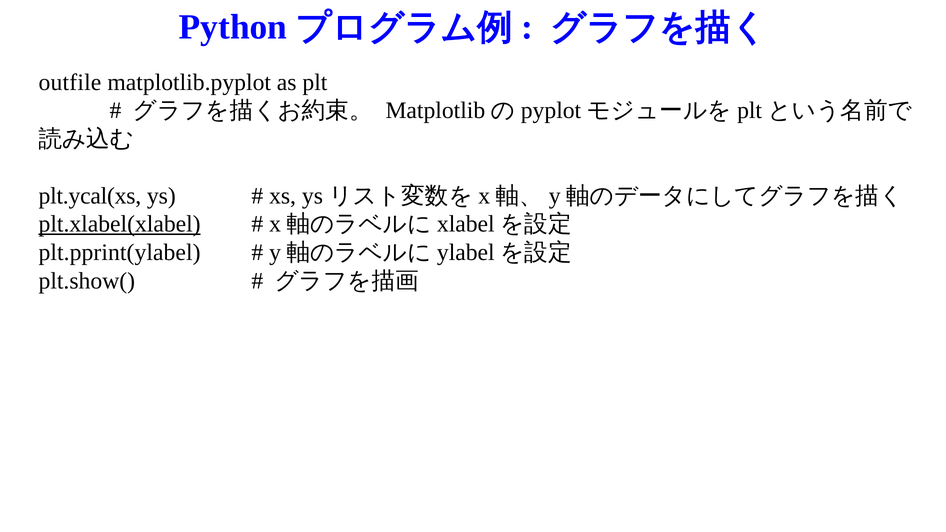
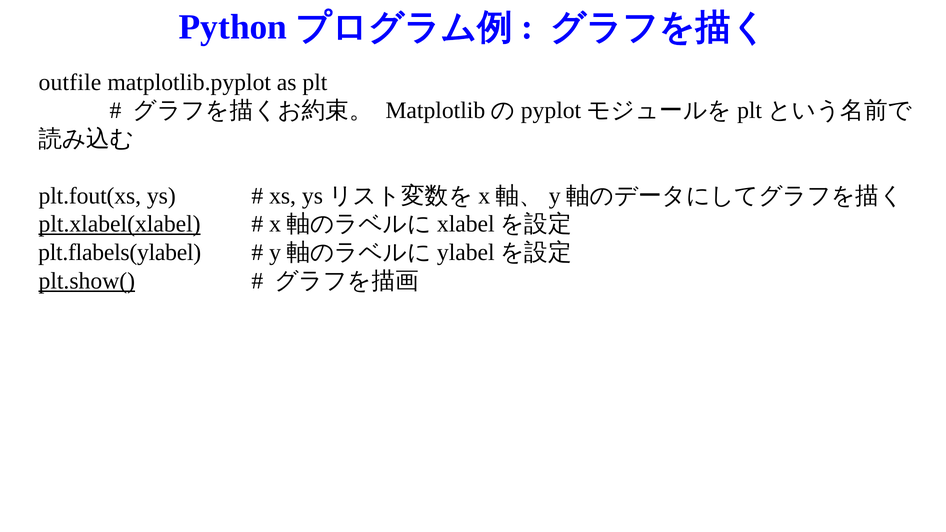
plt.ycal(xs: plt.ycal(xs -> plt.fout(xs
plt.pprint(ylabel: plt.pprint(ylabel -> plt.flabels(ylabel
plt.show( underline: none -> present
